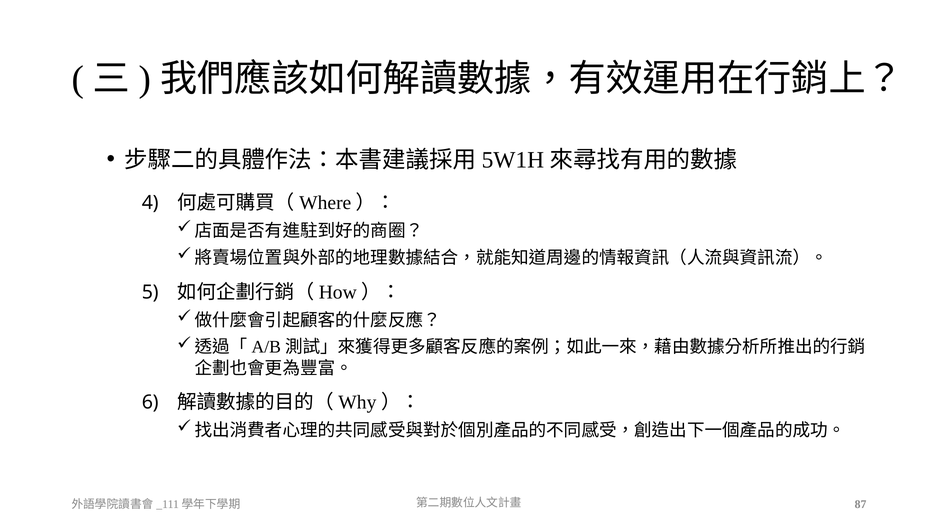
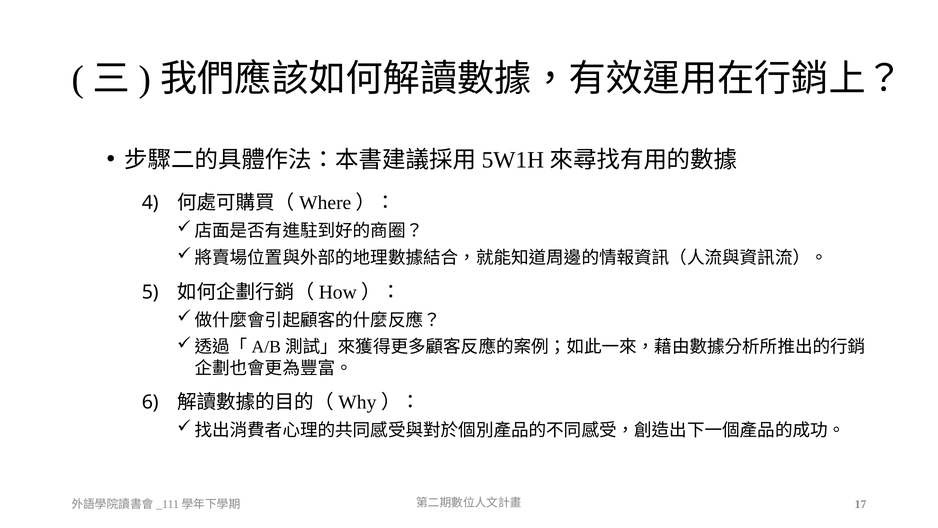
87: 87 -> 17
